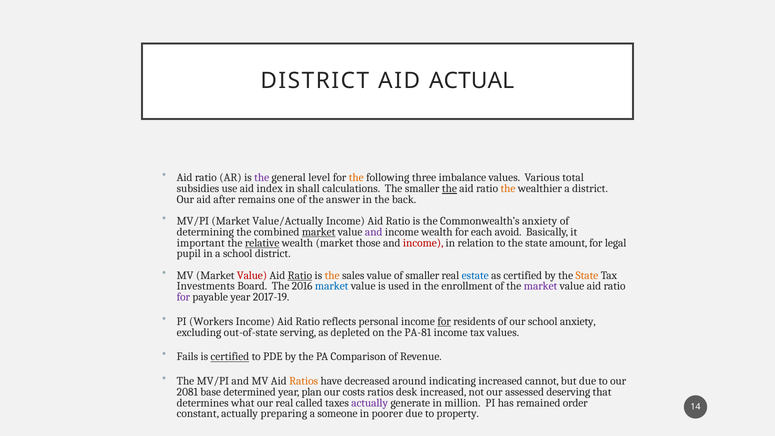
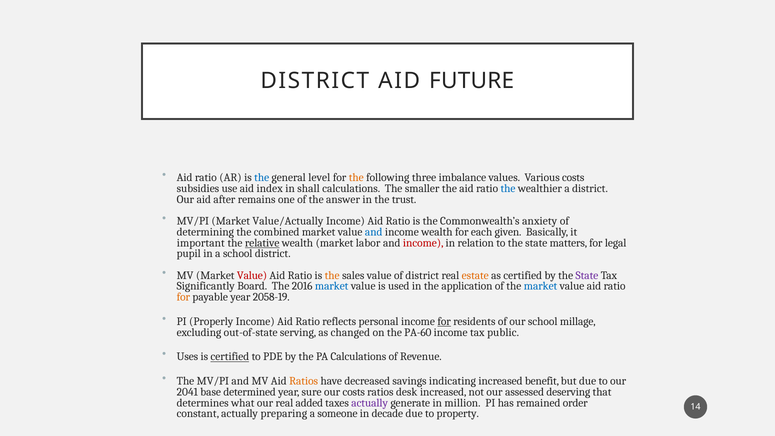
ACTUAL: ACTUAL -> FUTURE
the at (262, 178) colour: purple -> blue
Various total: total -> costs
the at (449, 189) underline: present -> none
the at (508, 189) colour: orange -> blue
back: back -> trust
market at (319, 232) underline: present -> none
and at (374, 232) colour: purple -> blue
avoid: avoid -> given
those: those -> labor
amount: amount -> matters
Ratio at (300, 275) underline: present -> none
of smaller: smaller -> district
estate colour: blue -> orange
State at (587, 275) colour: orange -> purple
Investments: Investments -> Significantly
enrollment: enrollment -> application
market at (541, 286) colour: purple -> blue
for at (183, 297) colour: purple -> orange
2017-19: 2017-19 -> 2058-19
Workers: Workers -> Properly
school anxiety: anxiety -> millage
depleted: depleted -> changed
PA-81: PA-81 -> PA-60
tax values: values -> public
Fails: Fails -> Uses
PA Comparison: Comparison -> Calculations
around: around -> savings
cannot: cannot -> benefit
2081: 2081 -> 2041
plan: plan -> sure
called: called -> added
poorer: poorer -> decade
